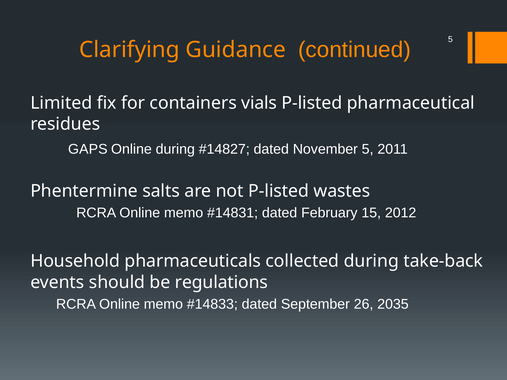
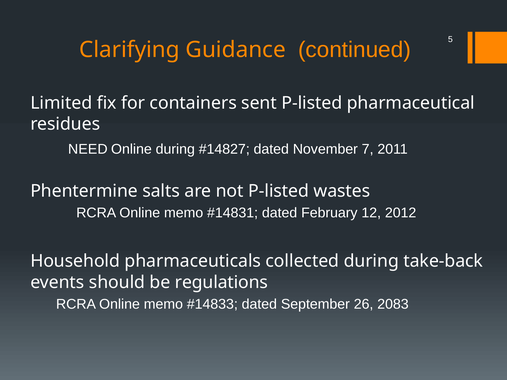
vials: vials -> sent
GAPS: GAPS -> NEED
November 5: 5 -> 7
15: 15 -> 12
2035: 2035 -> 2083
